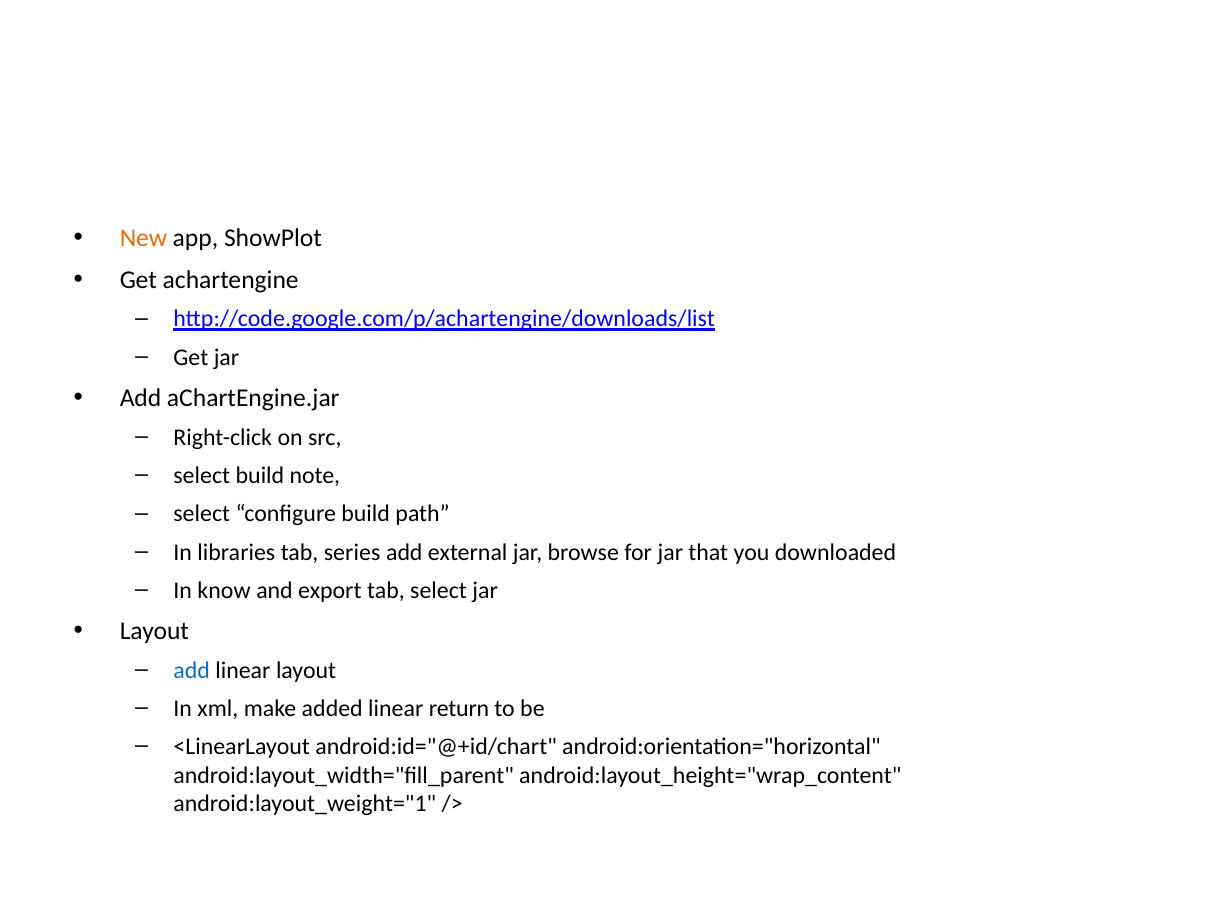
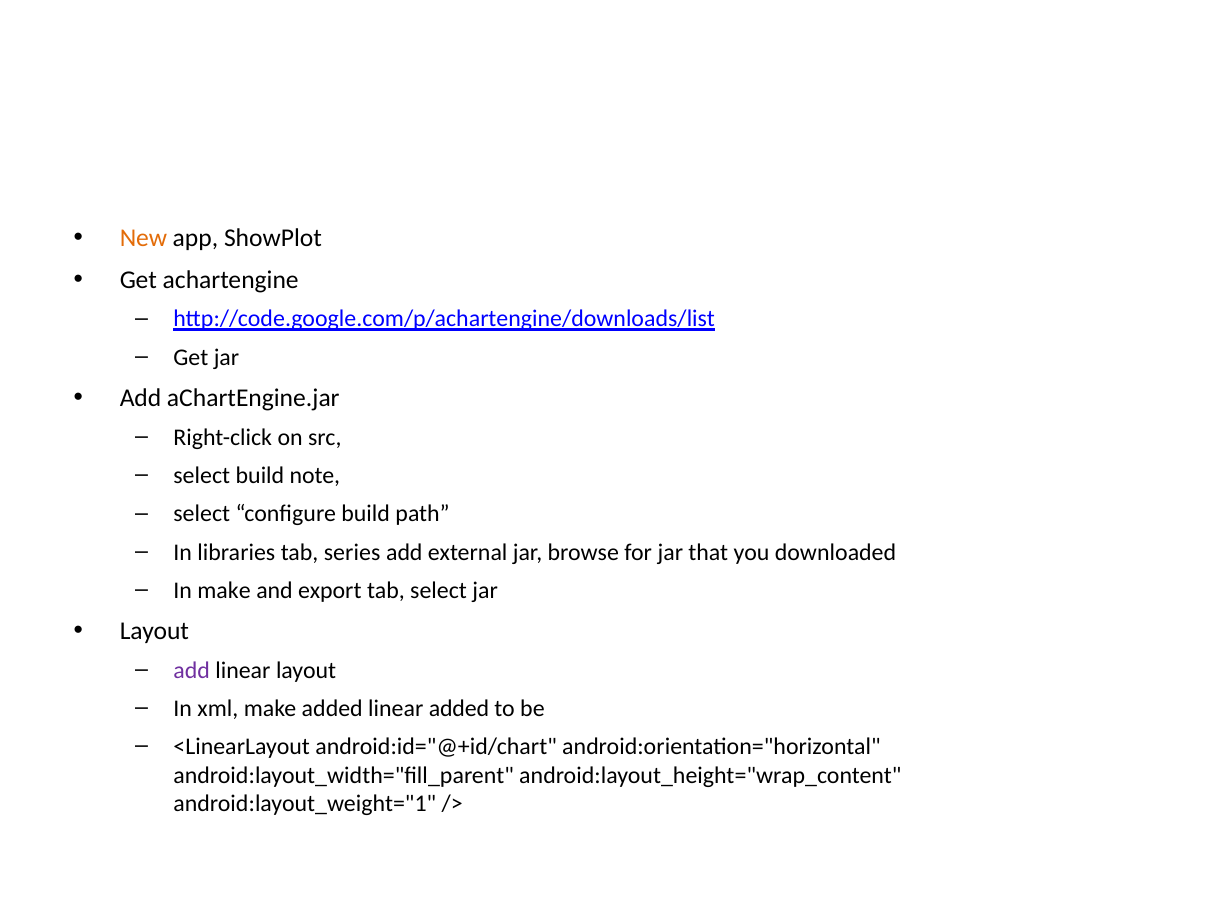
In know: know -> make
add at (192, 670) colour: blue -> purple
linear return: return -> added
